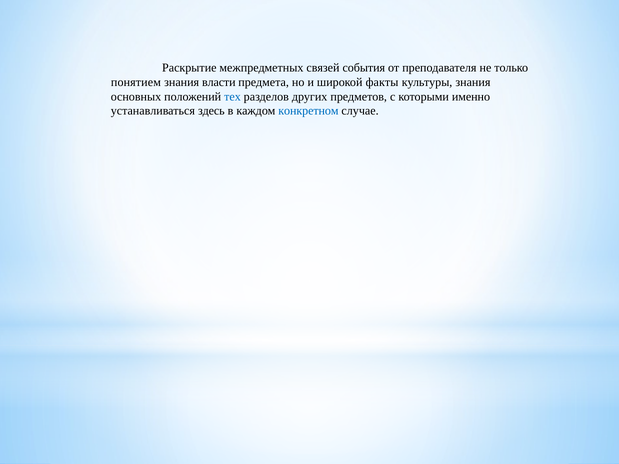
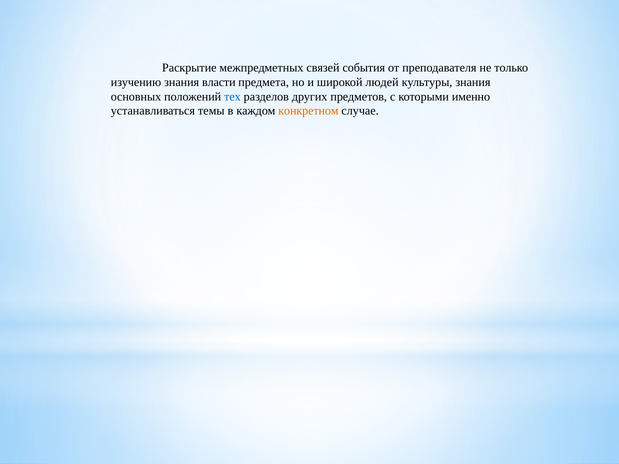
понятием: понятием -> изучению
факты: факты -> людей
здесь: здесь -> темы
конкретном colour: blue -> orange
